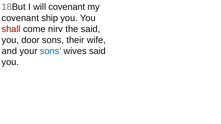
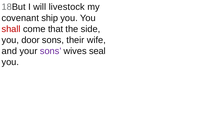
will covenant: covenant -> livestock
nirv: nirv -> that
the said: said -> side
sons at (51, 51) colour: blue -> purple
wives said: said -> seal
